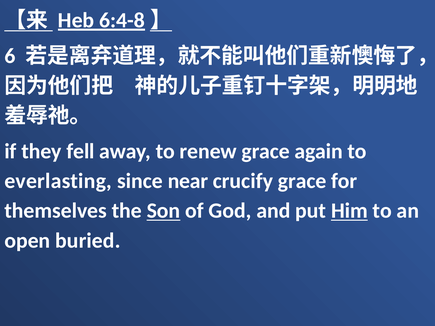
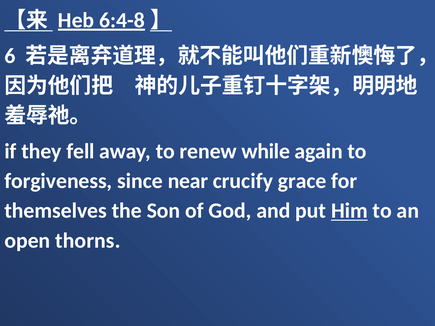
renew grace: grace -> while
everlasting: everlasting -> forgiveness
Son underline: present -> none
buried: buried -> thorns
